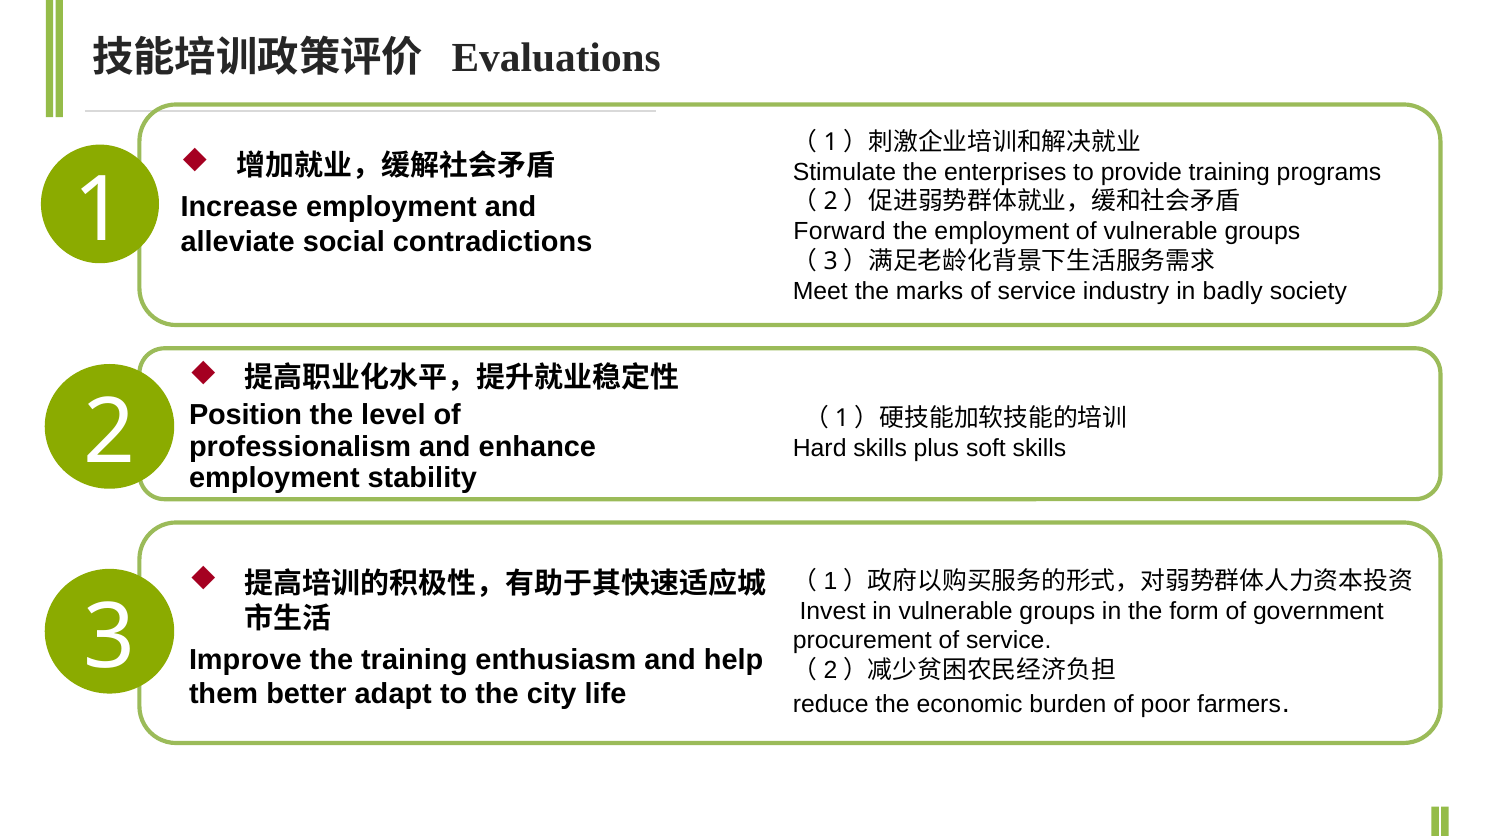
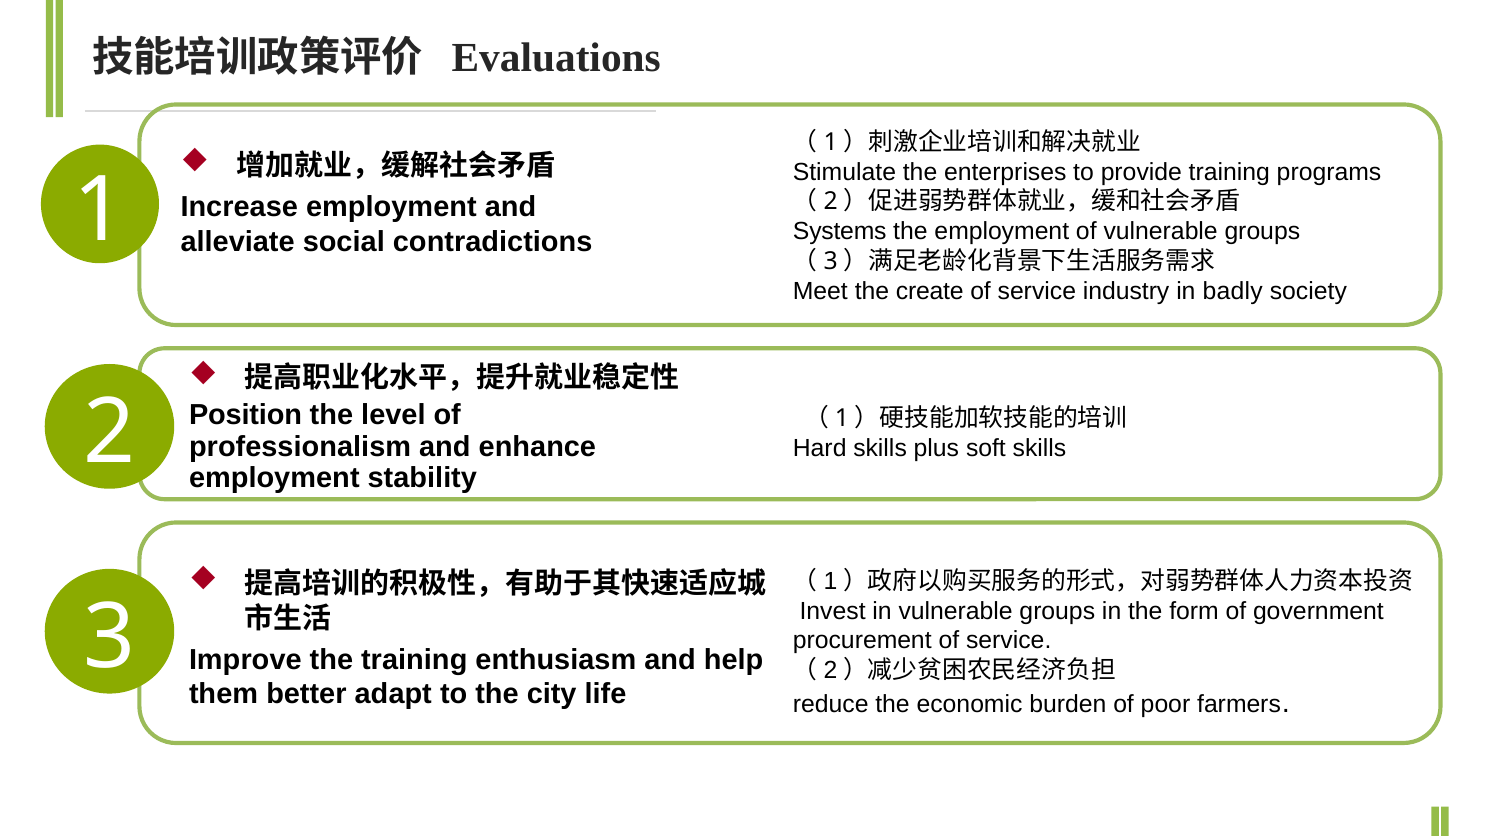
Forward: Forward -> Systems
marks: marks -> create
